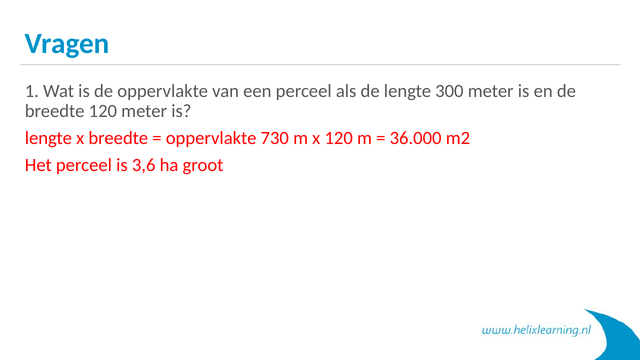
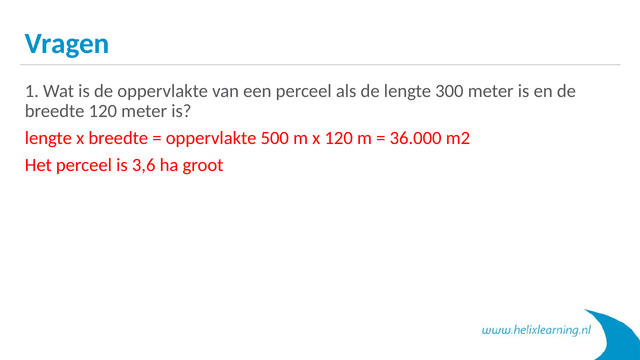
730: 730 -> 500
